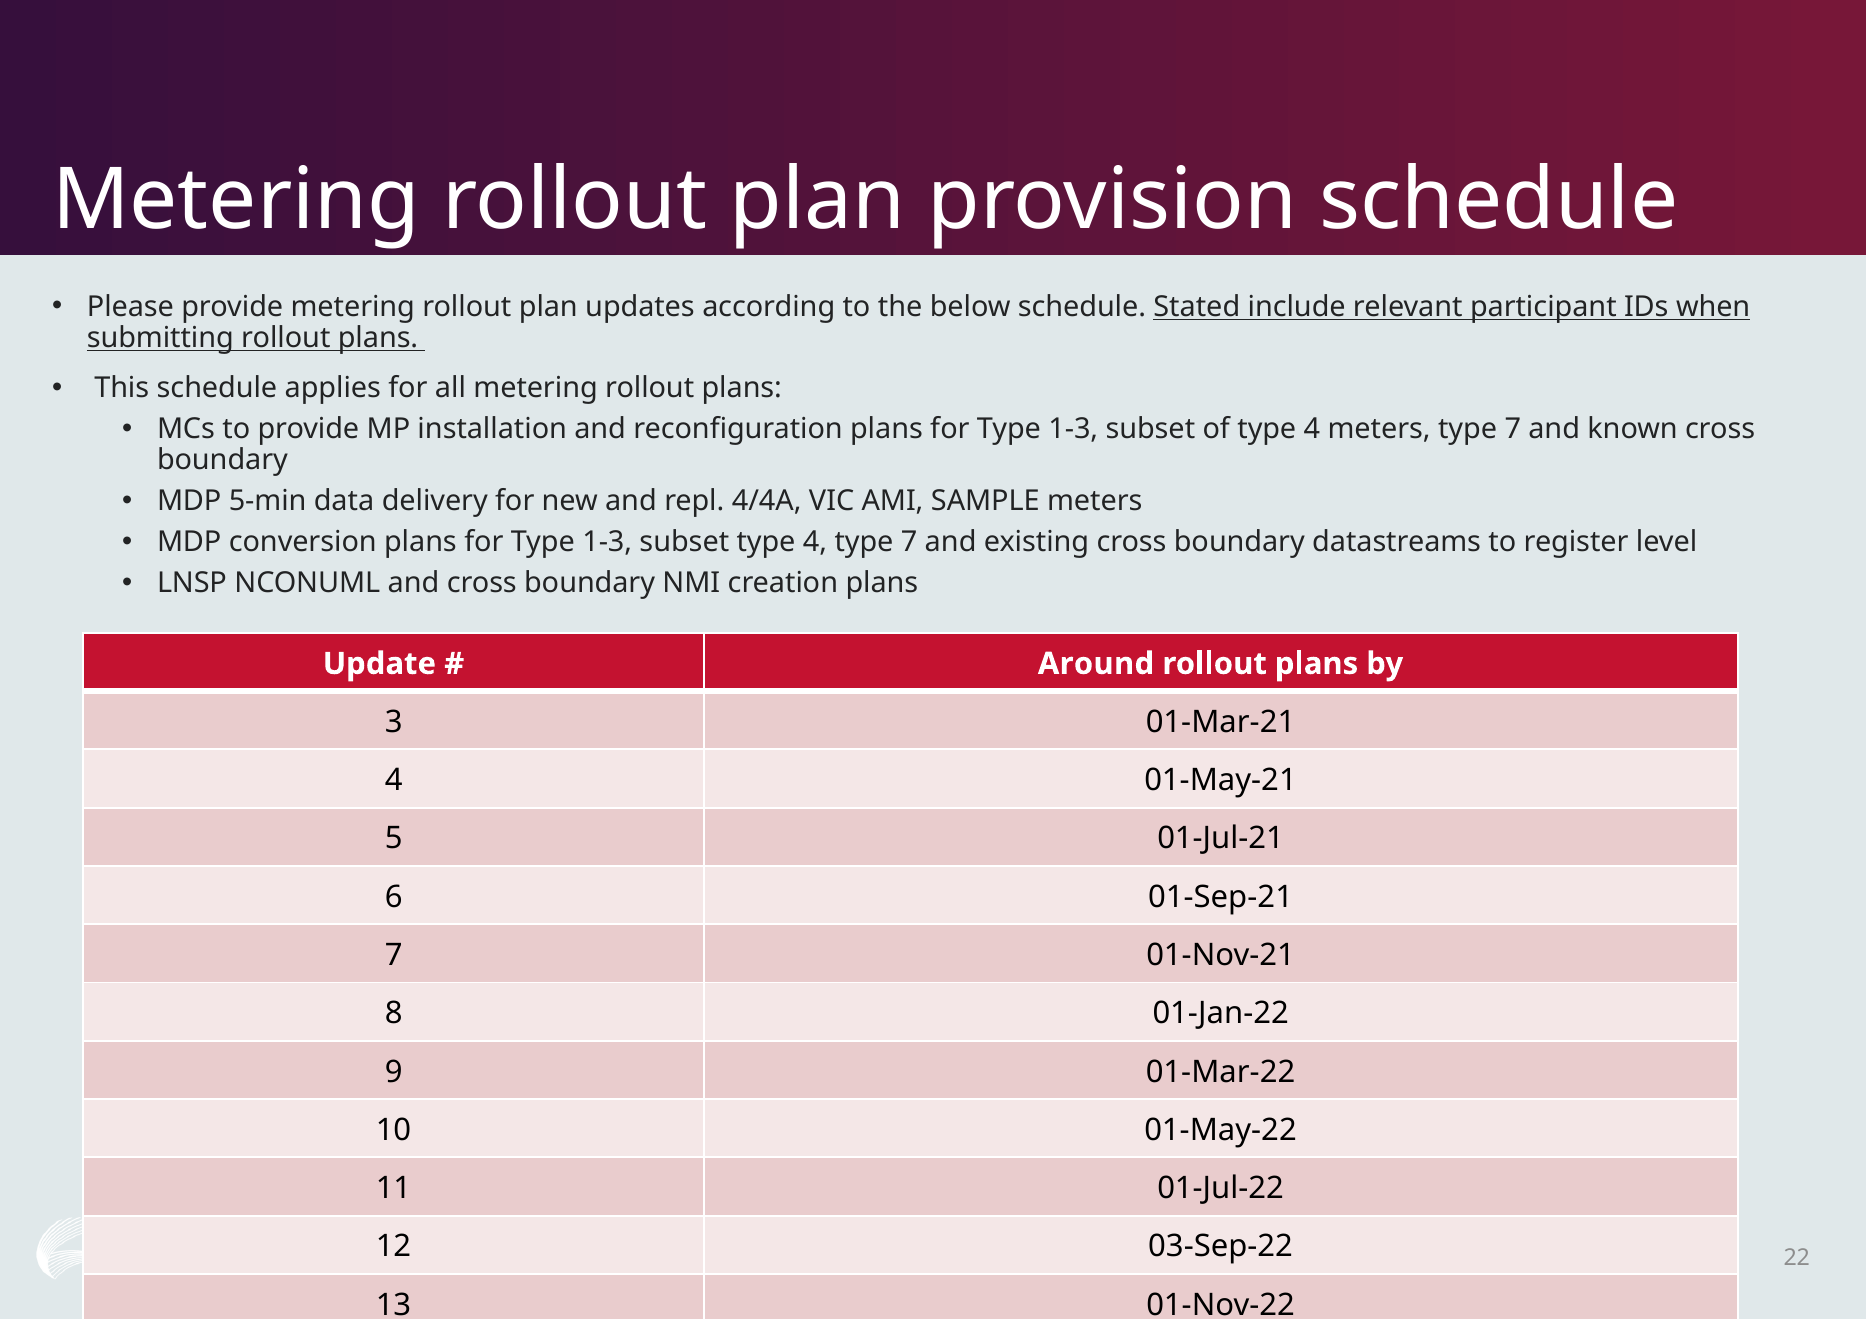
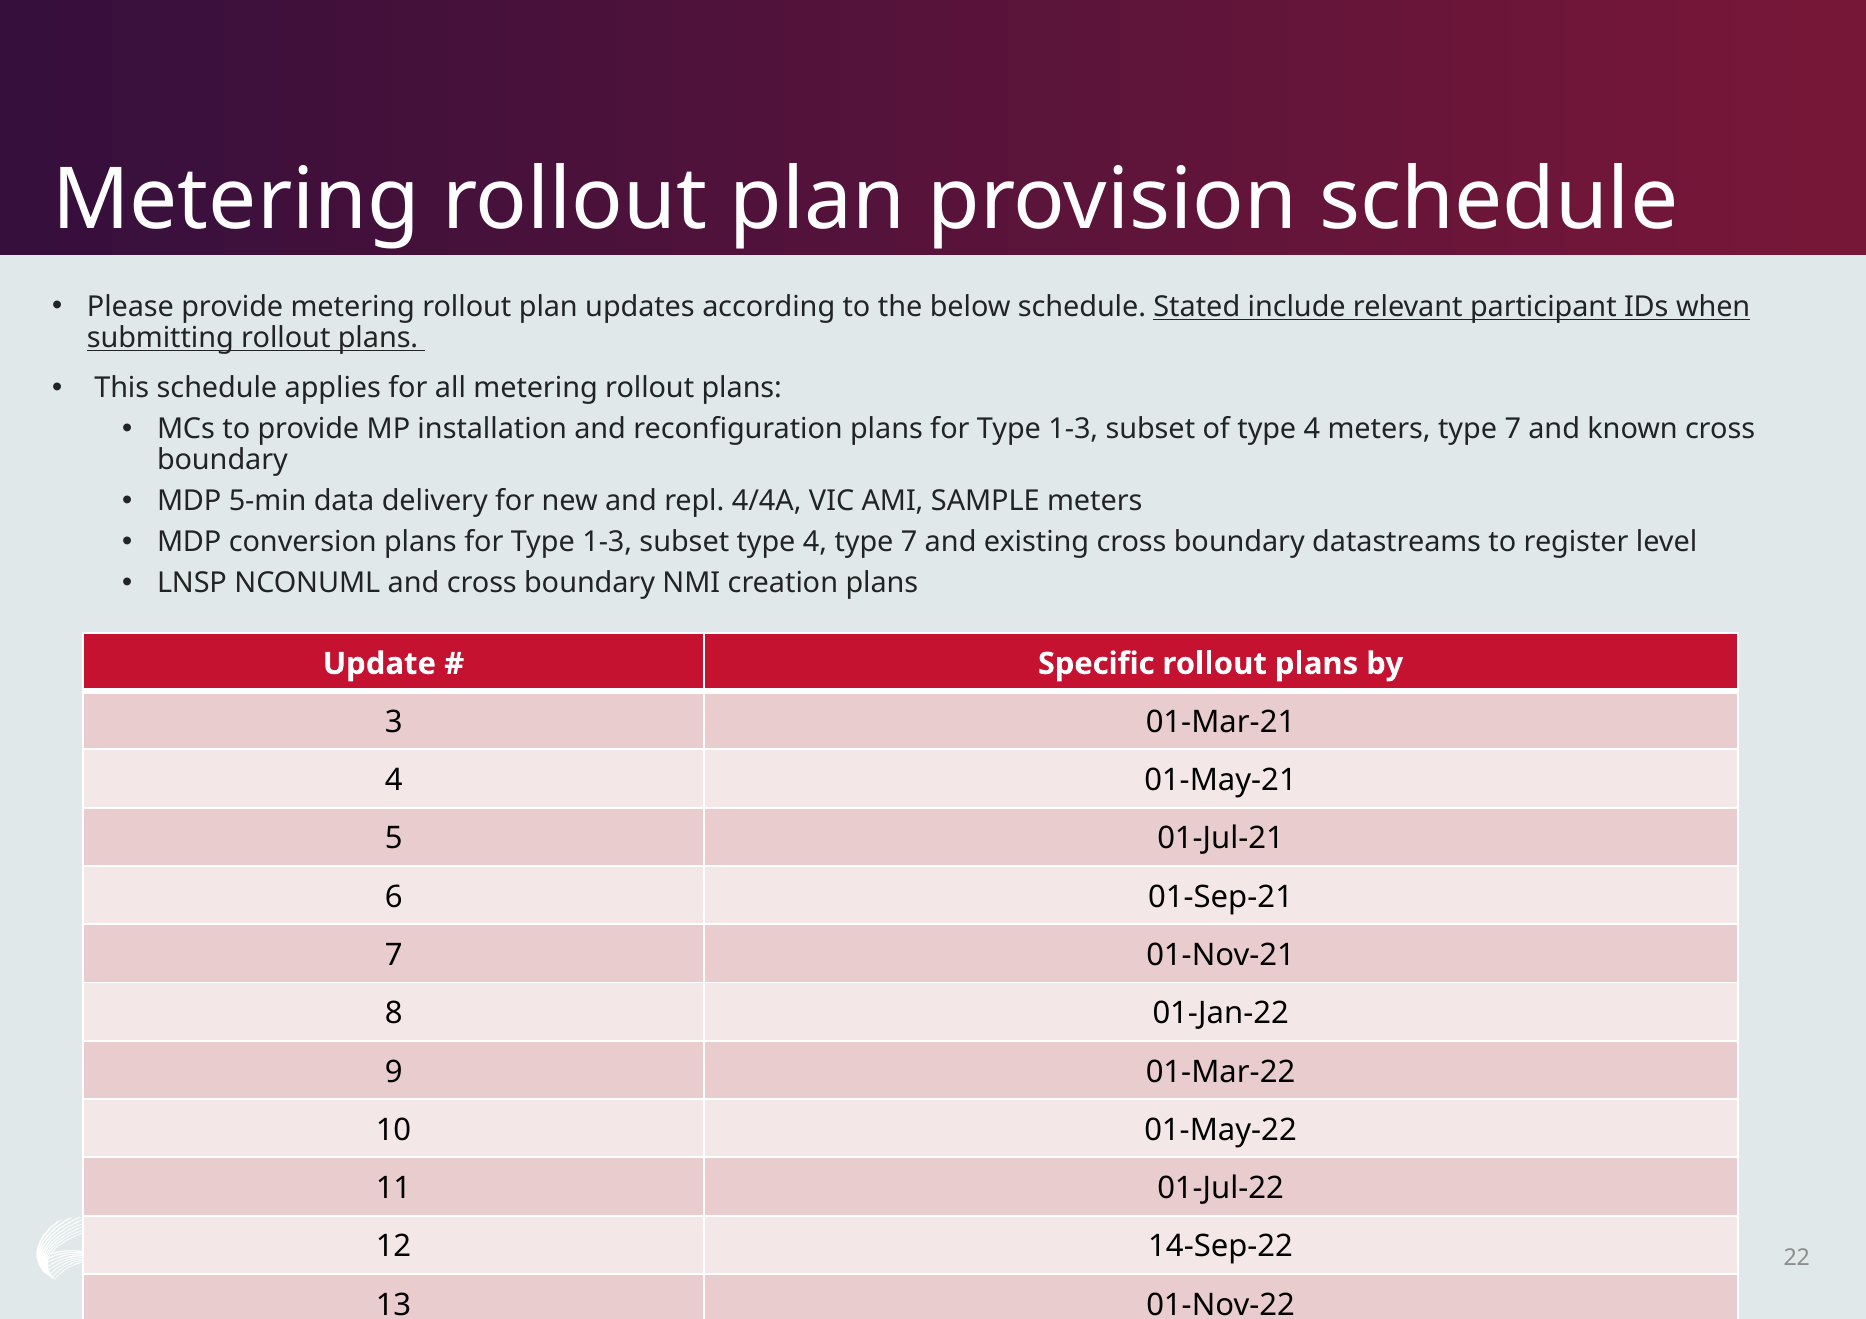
Around: Around -> Specific
03-Sep-22: 03-Sep-22 -> 14-Sep-22
